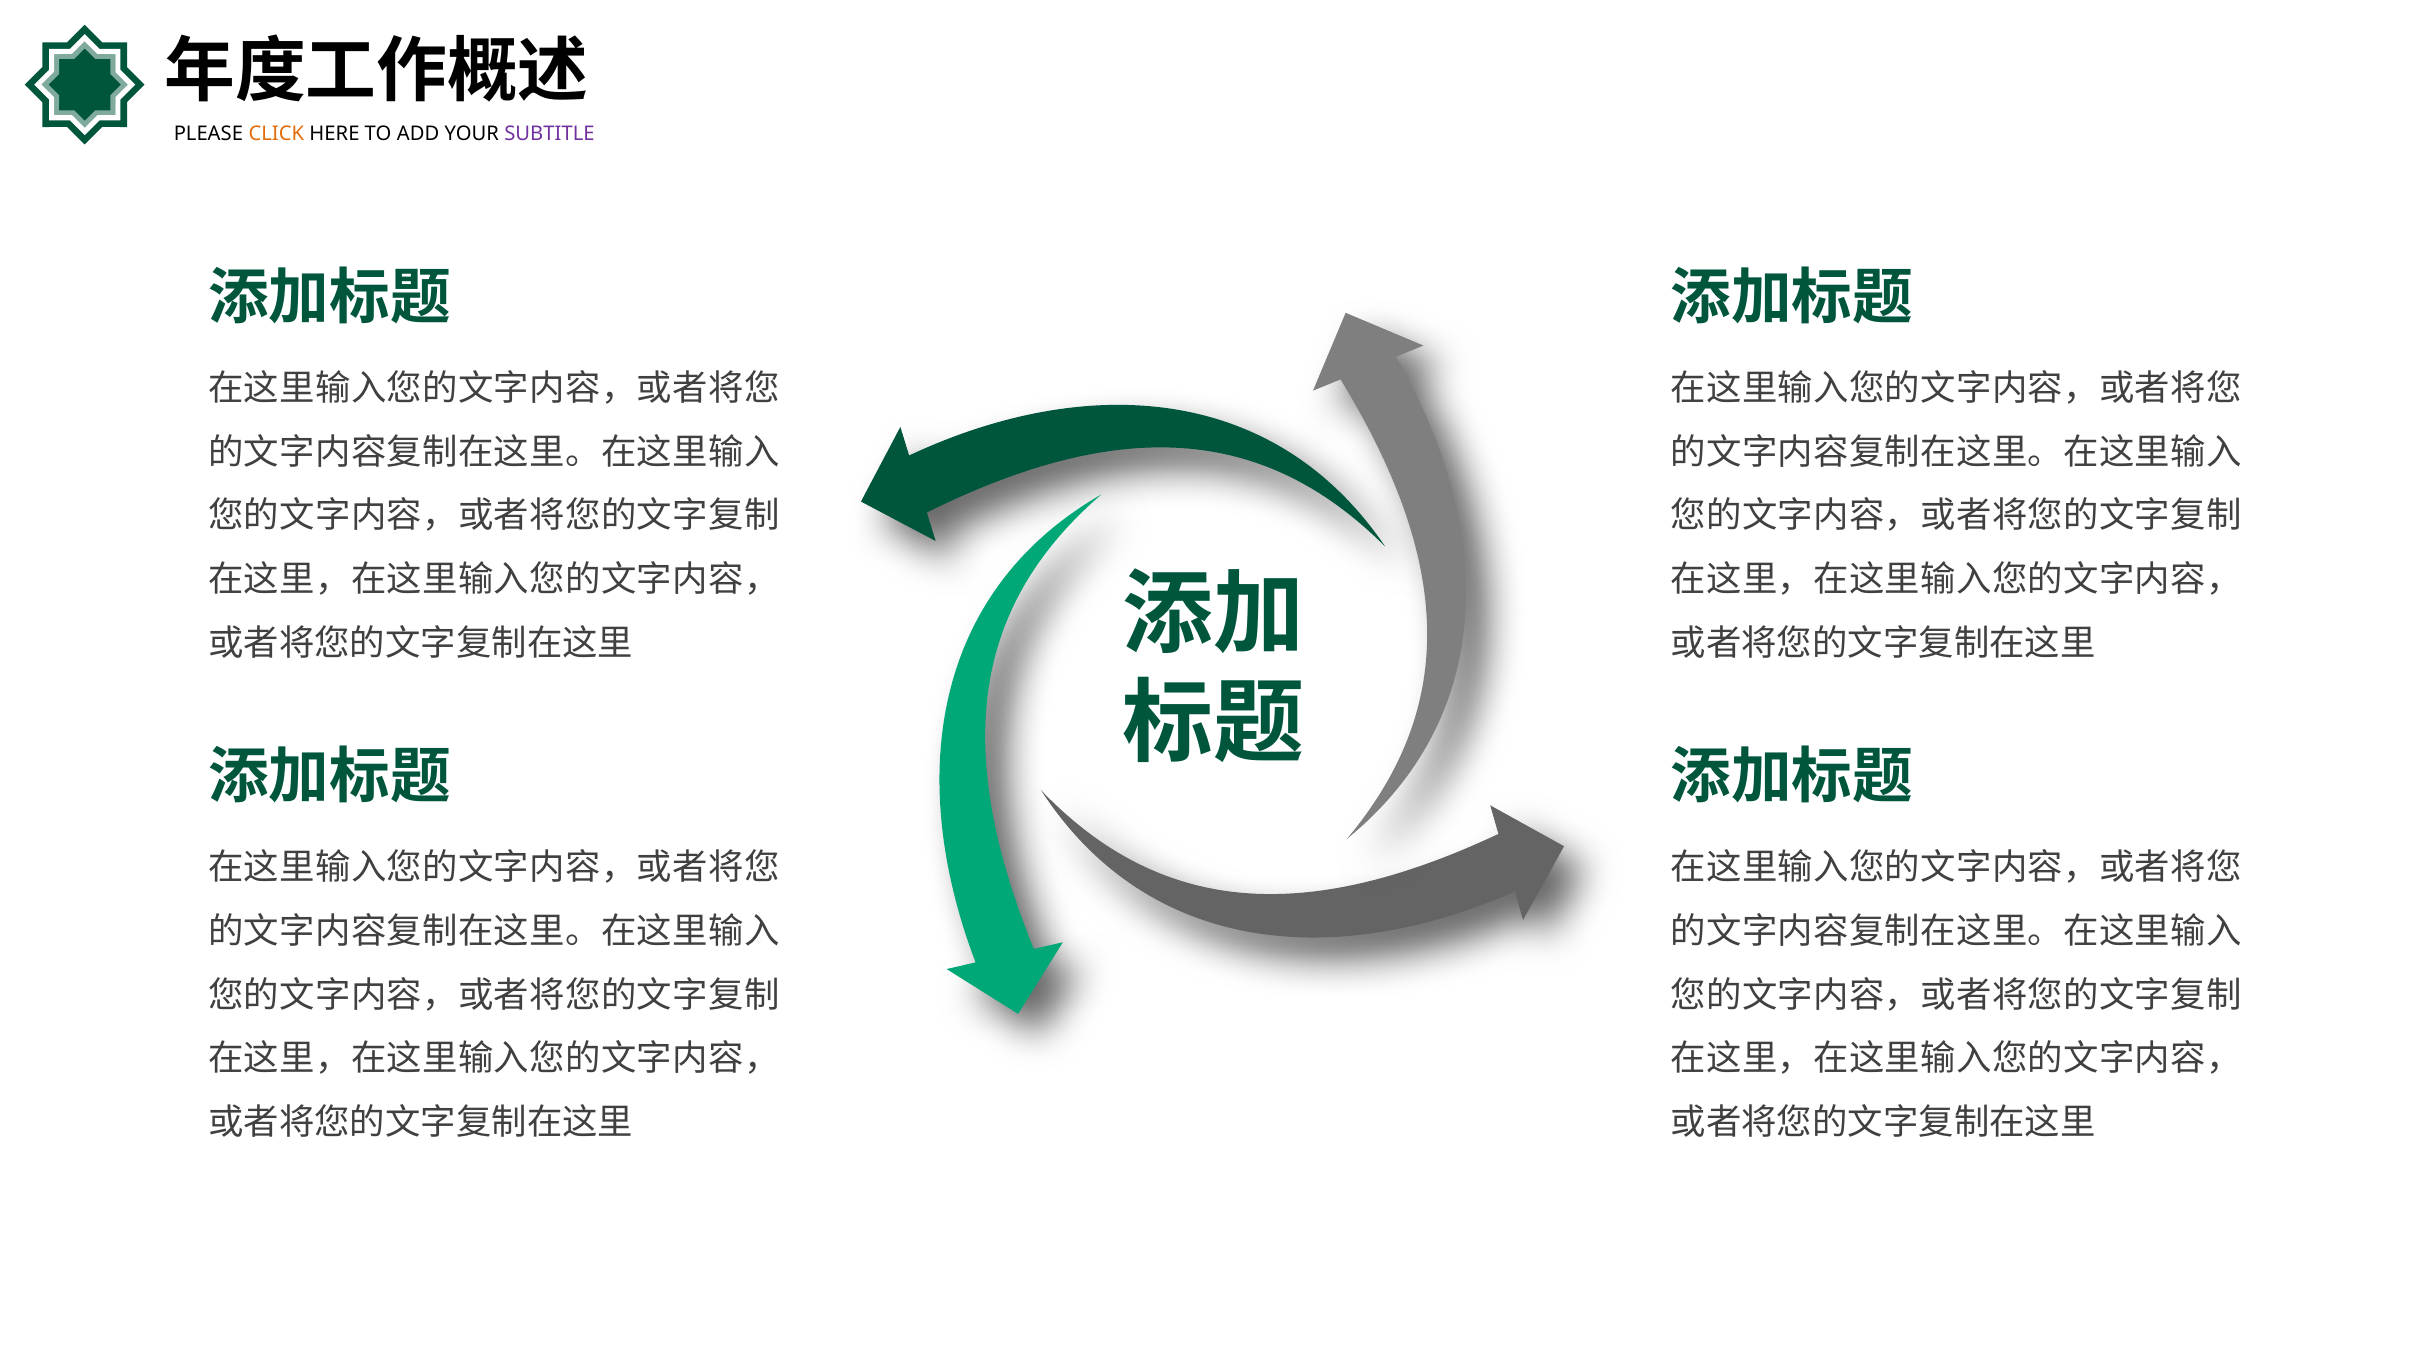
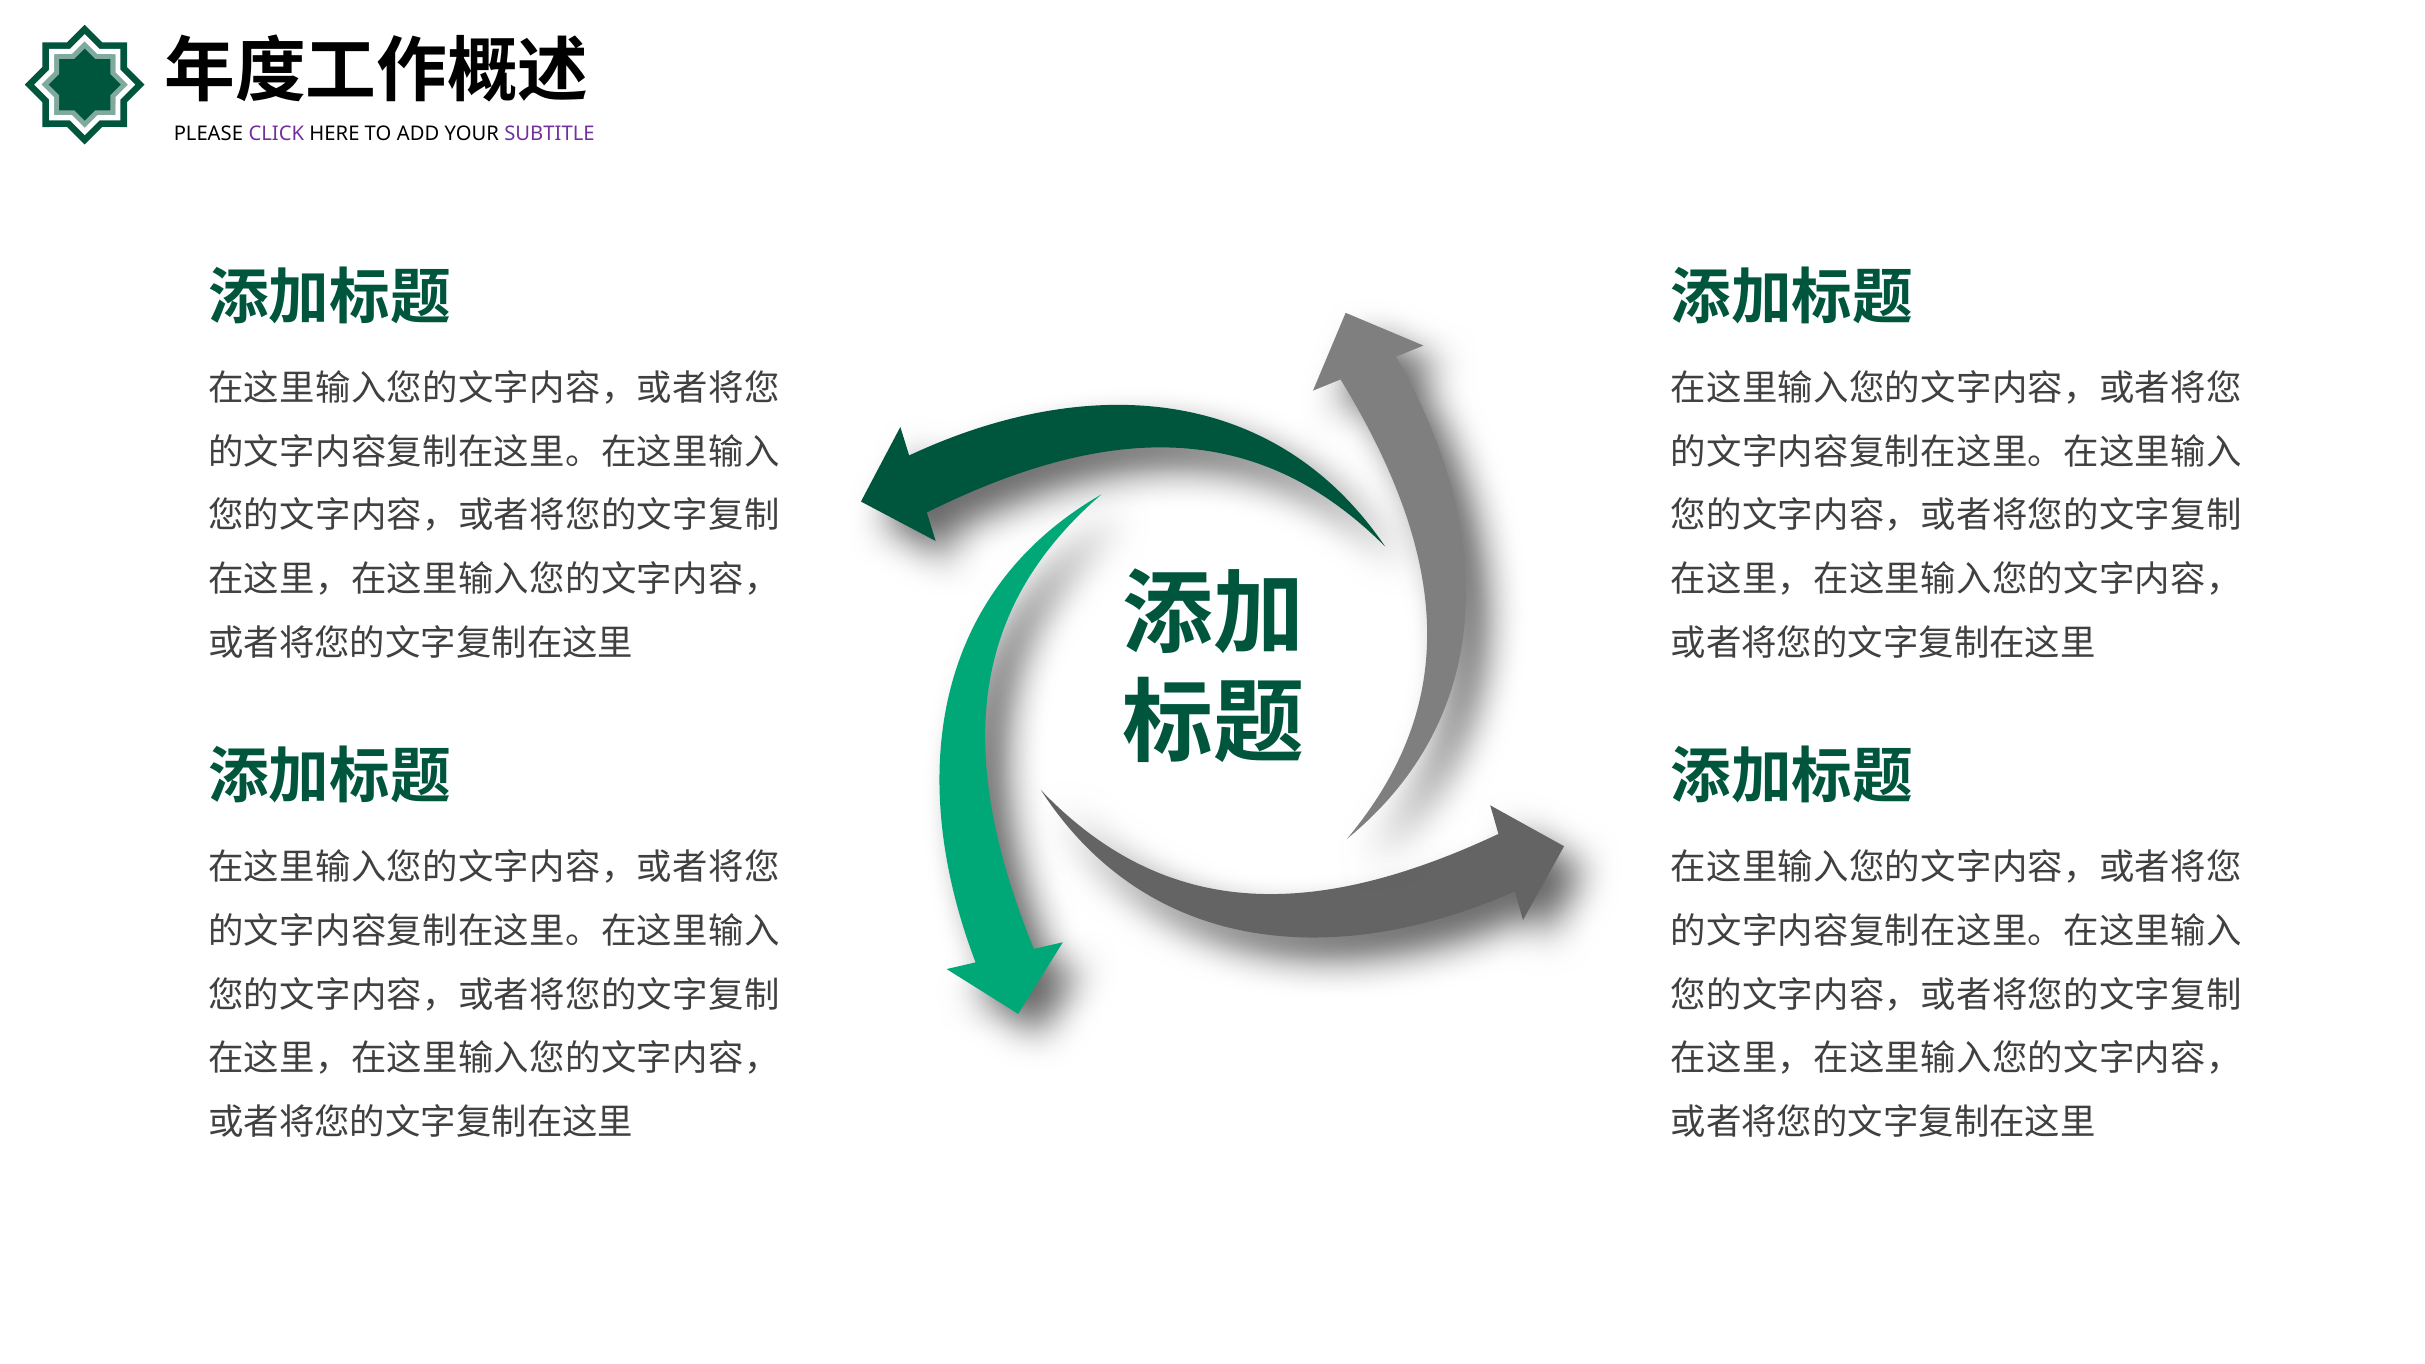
CLICK colour: orange -> purple
